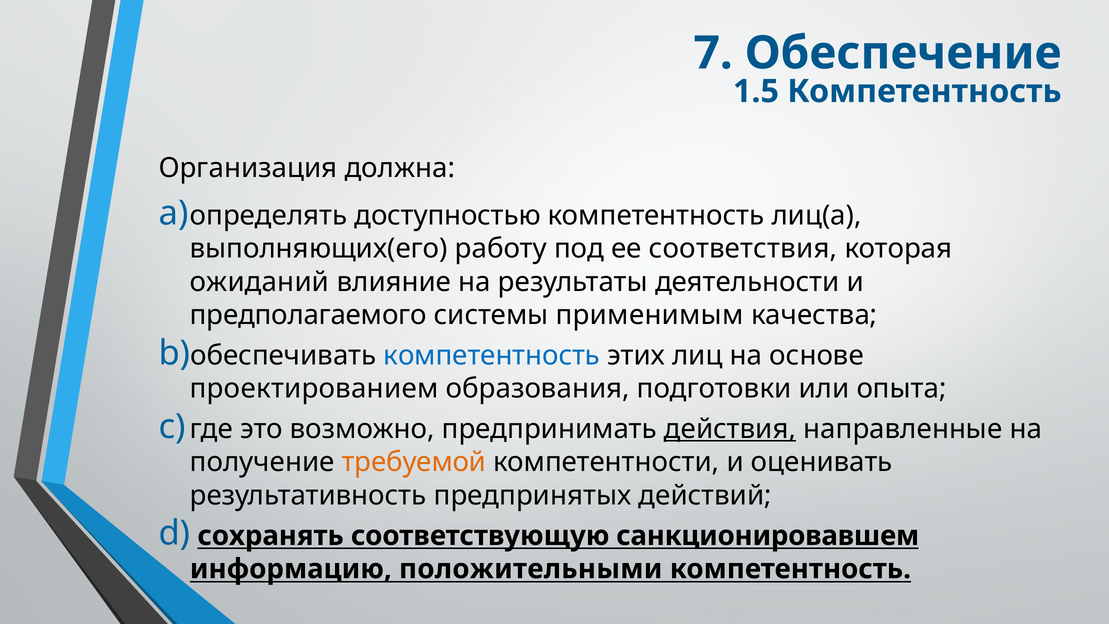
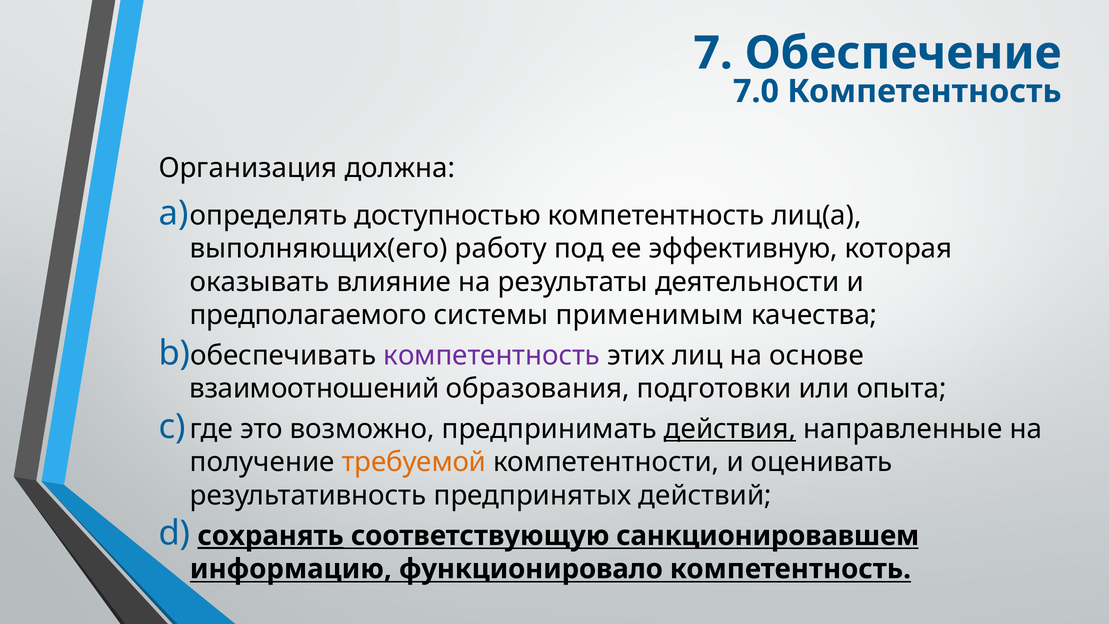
1.5: 1.5 -> 7.0
соответствия: соответствия -> эффективную
ожиданий: ожиданий -> оказывать
компетентность at (492, 355) colour: blue -> purple
проектированием: проектированием -> взаимоотношений
сохранять underline: none -> present
положительными: положительными -> функционировало
